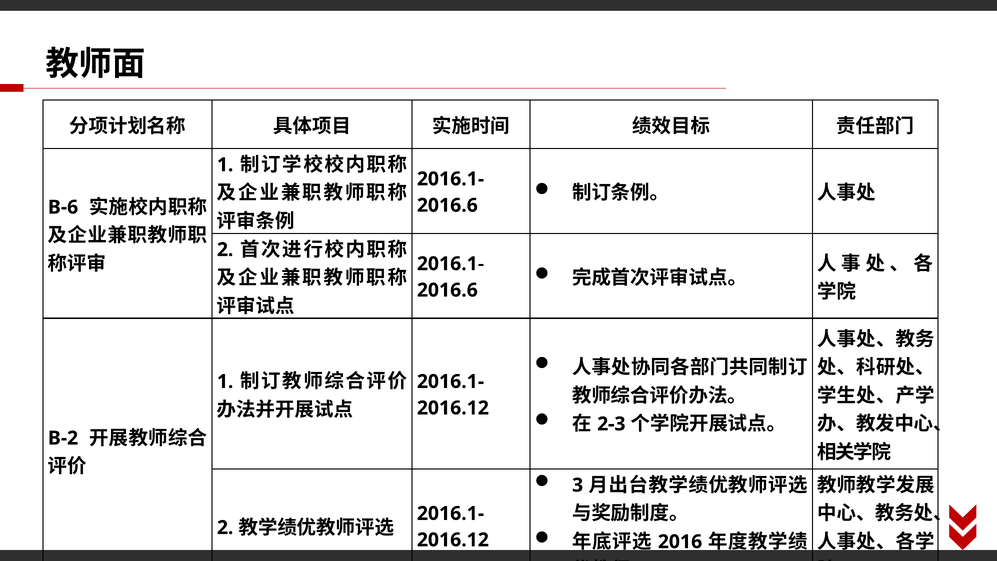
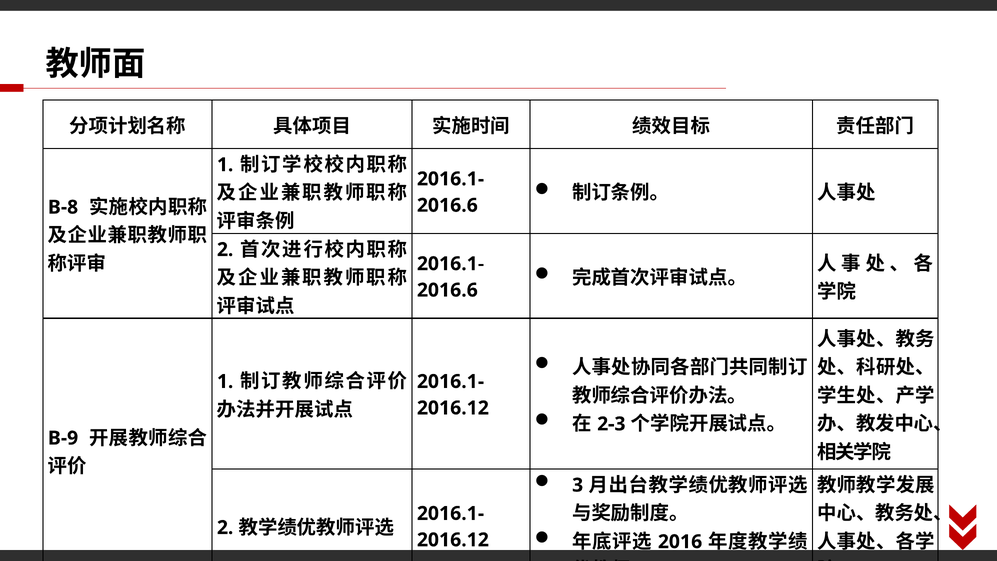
B-6: B-6 -> B-8
B-2: B-2 -> B-9
